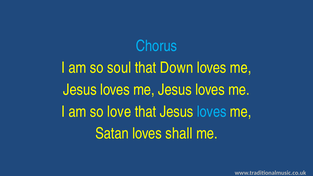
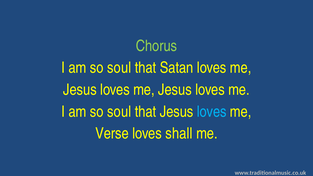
Chorus colour: light blue -> light green
Down: Down -> Satan
love at (119, 112): love -> soul
Satan: Satan -> Verse
